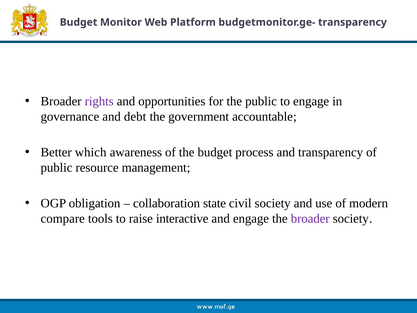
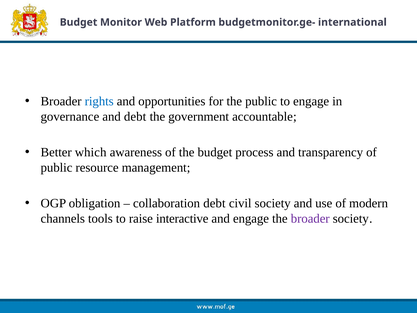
budgetmonitor.ge- transparency: transparency -> international
rights colour: purple -> blue
collaboration state: state -> debt
compare: compare -> channels
